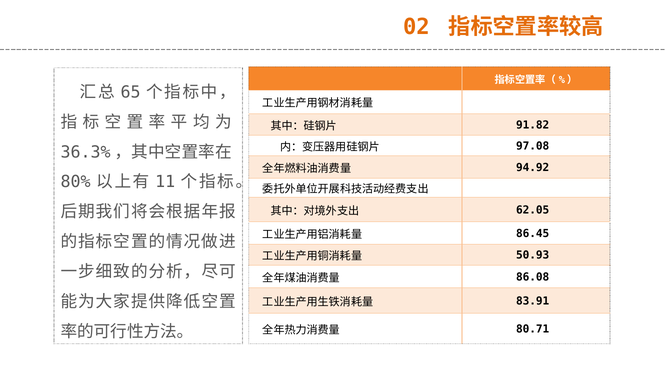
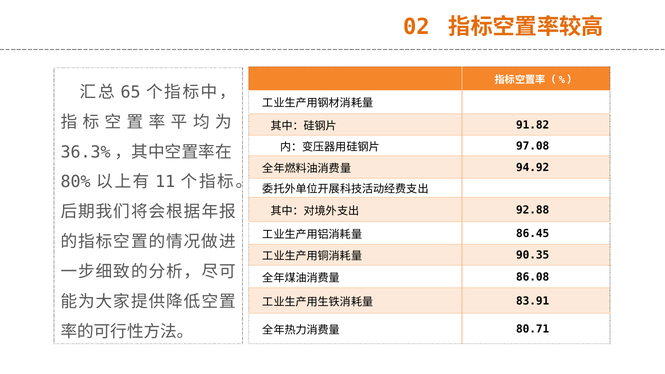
62.05: 62.05 -> 92.88
50.93: 50.93 -> 90.35
